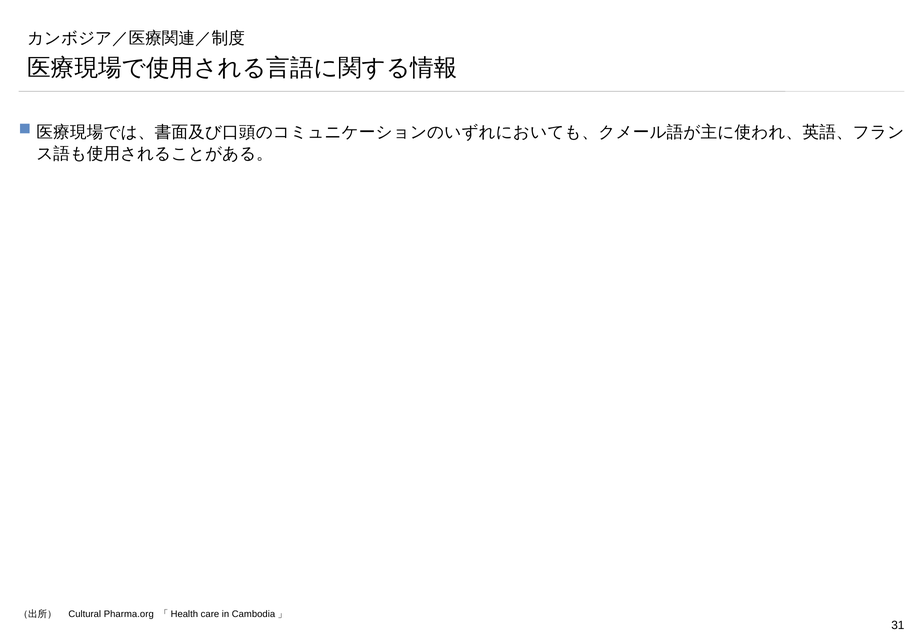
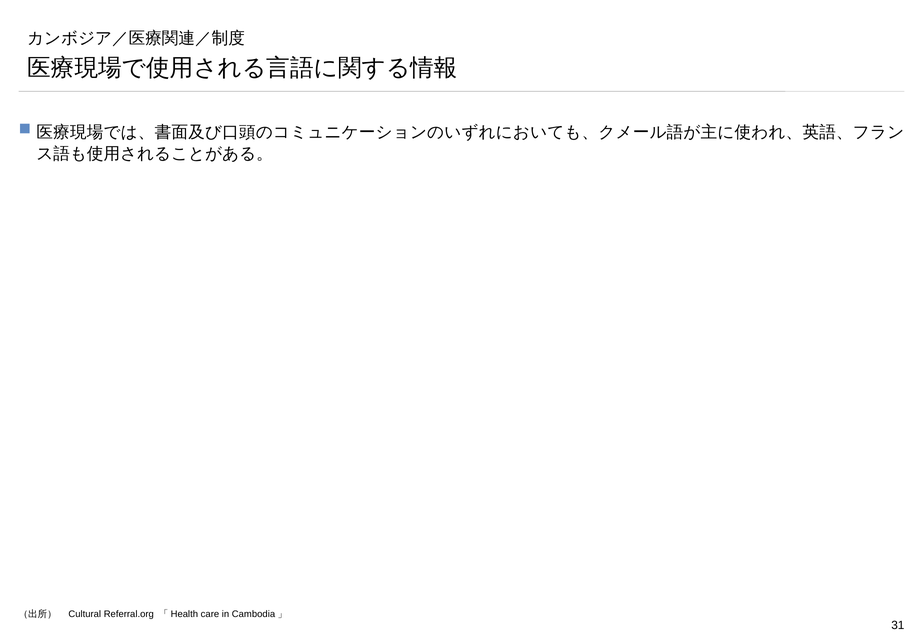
Pharma.org: Pharma.org -> Referral.org
